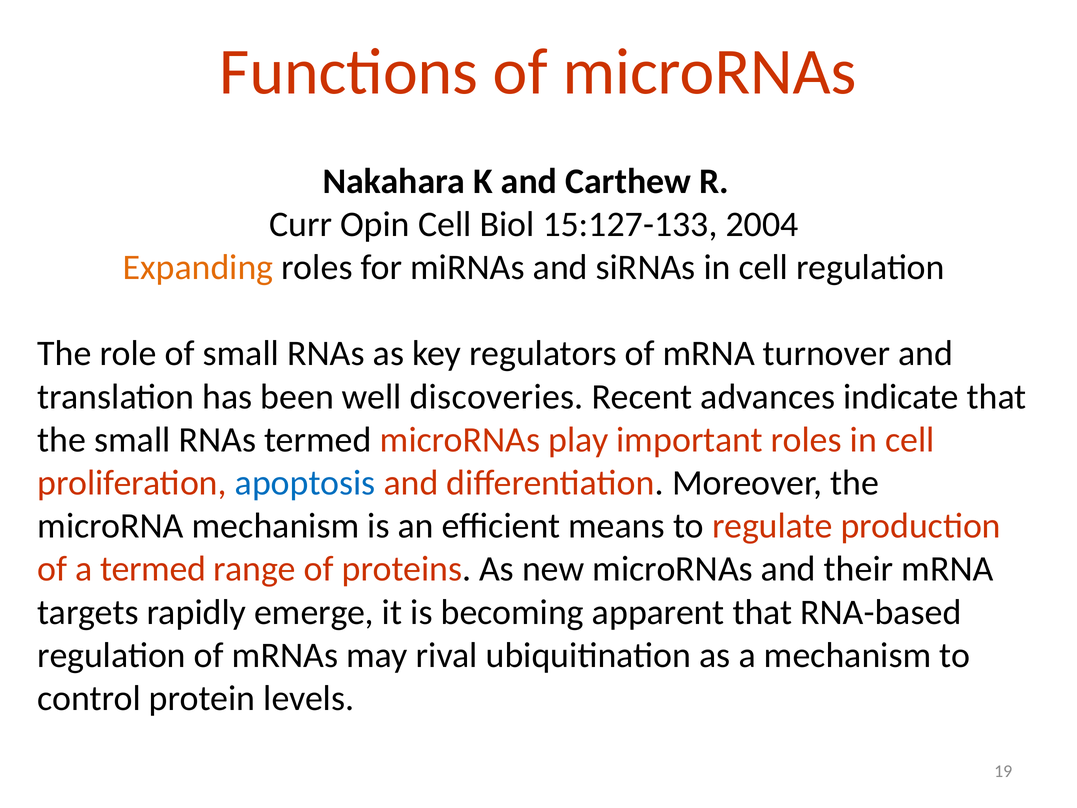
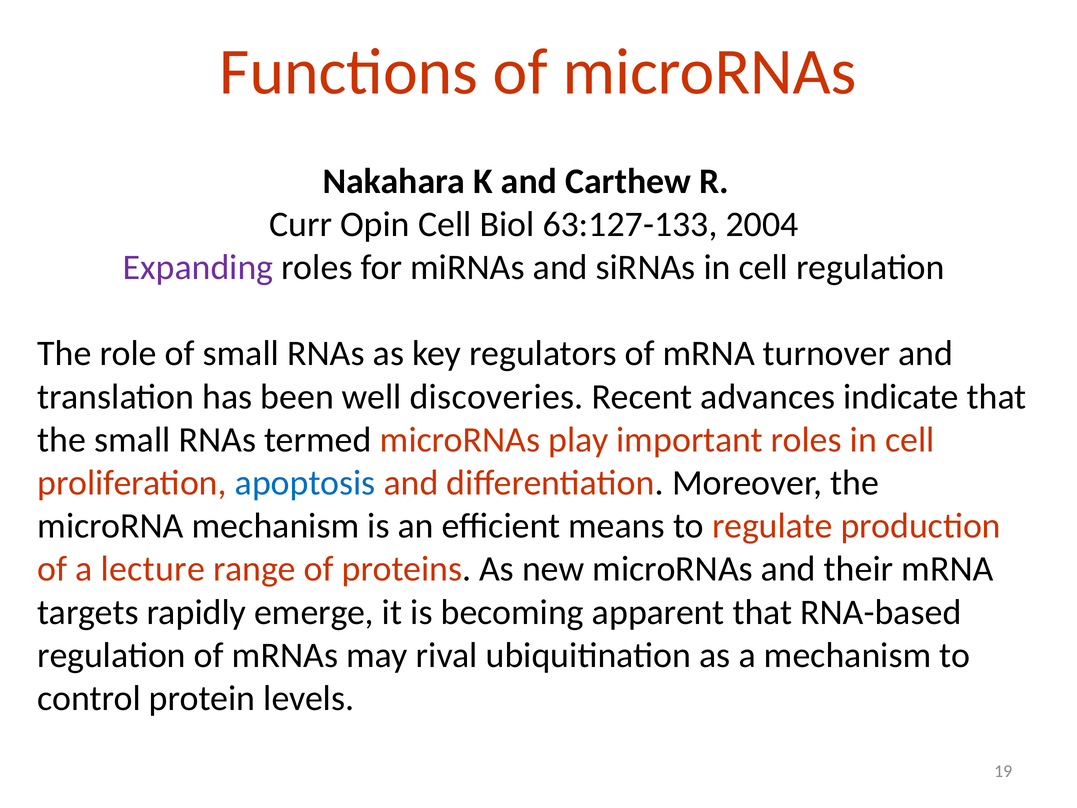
15:127-133: 15:127-133 -> 63:127-133
Expanding colour: orange -> purple
a termed: termed -> lecture
